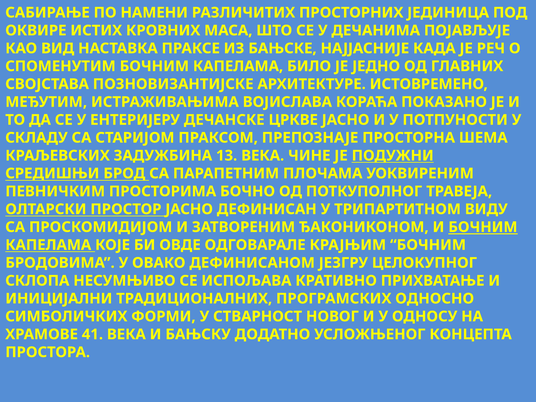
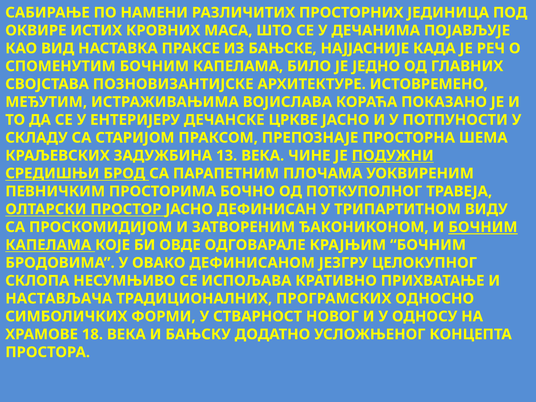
ИНИЦИЈАЛНИ: ИНИЦИЈАЛНИ -> НАСТАВЉАЧА
41: 41 -> 18
